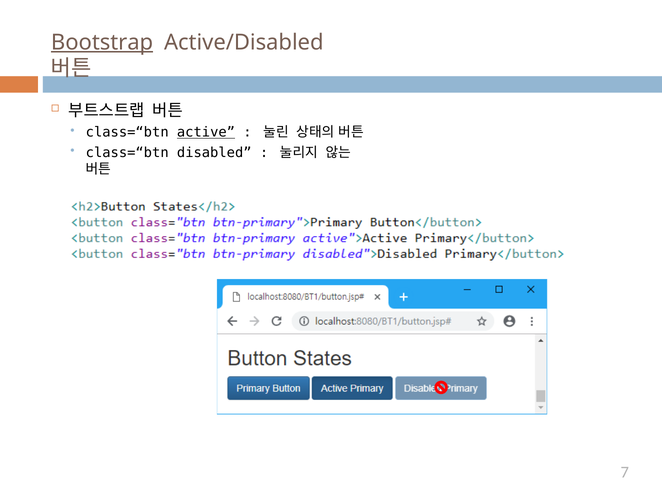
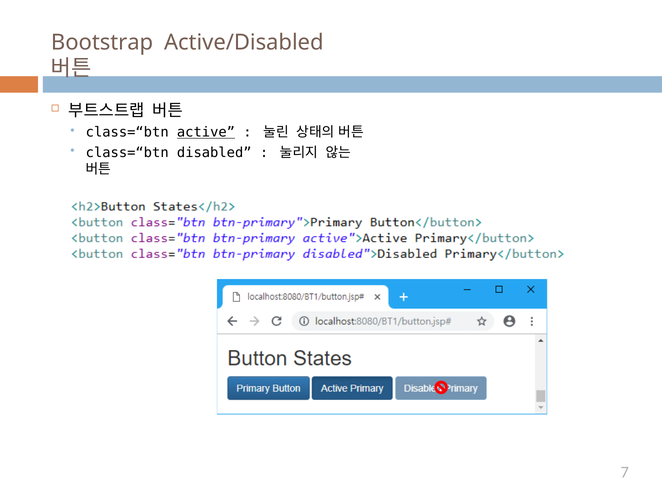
Bootstrap underline: present -> none
